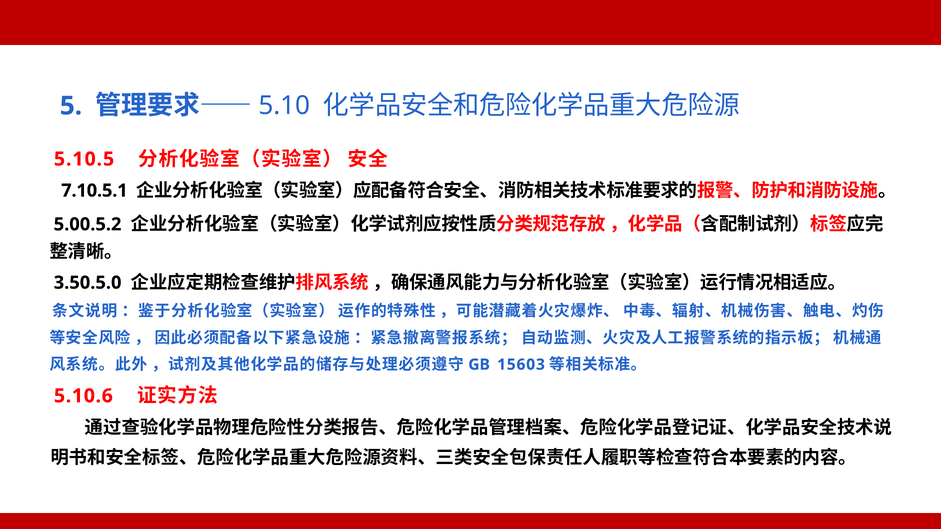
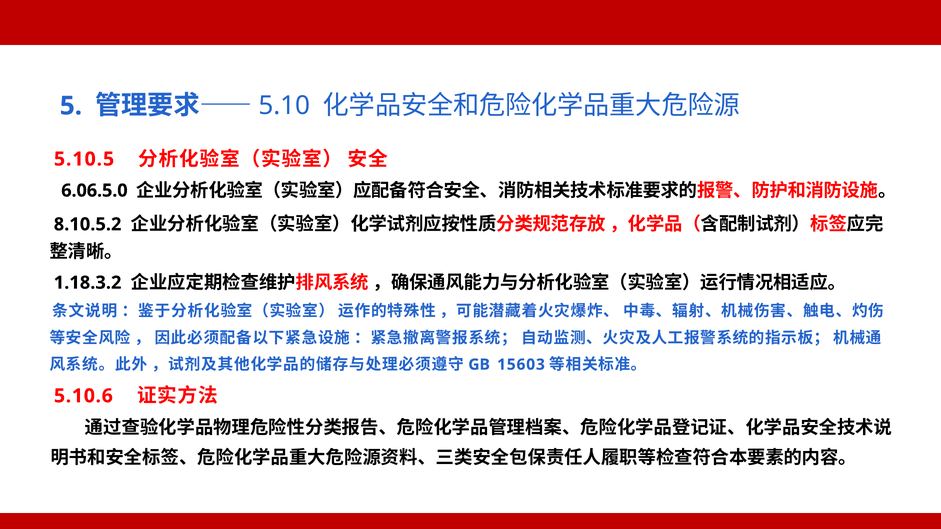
7.10.5.1: 7.10.5.1 -> 6.06.5.0
5.00.5.2: 5.00.5.2 -> 8.10.5.2
3.50.5.0: 3.50.5.0 -> 1.18.3.2
